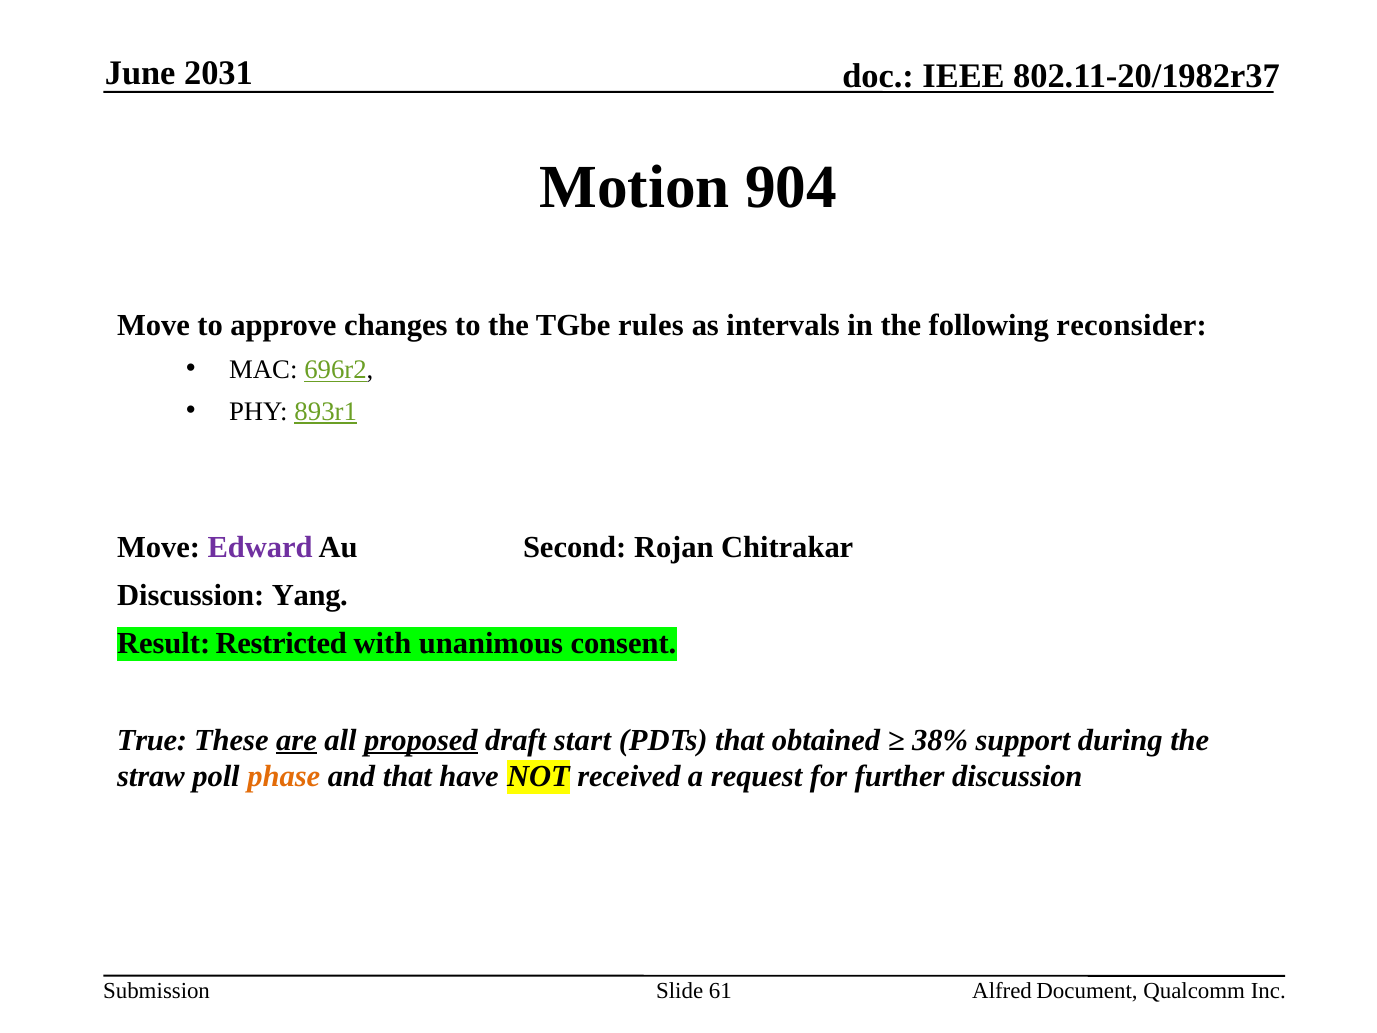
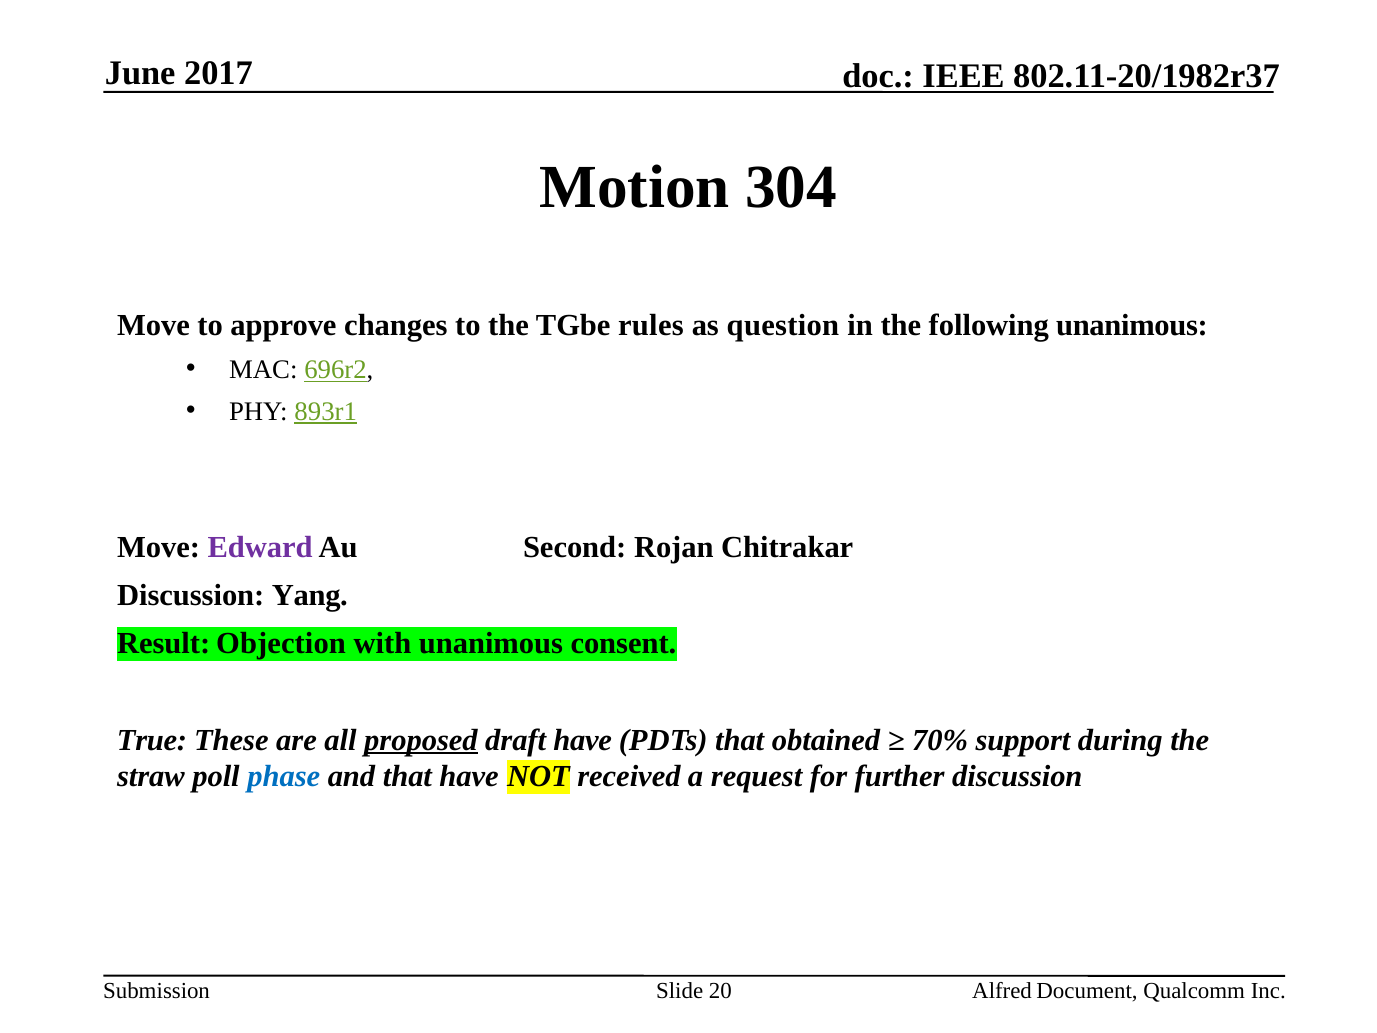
2031: 2031 -> 2017
904: 904 -> 304
intervals: intervals -> question
following reconsider: reconsider -> unanimous
Restricted: Restricted -> Objection
are underline: present -> none
draft start: start -> have
38%: 38% -> 70%
phase colour: orange -> blue
61: 61 -> 20
